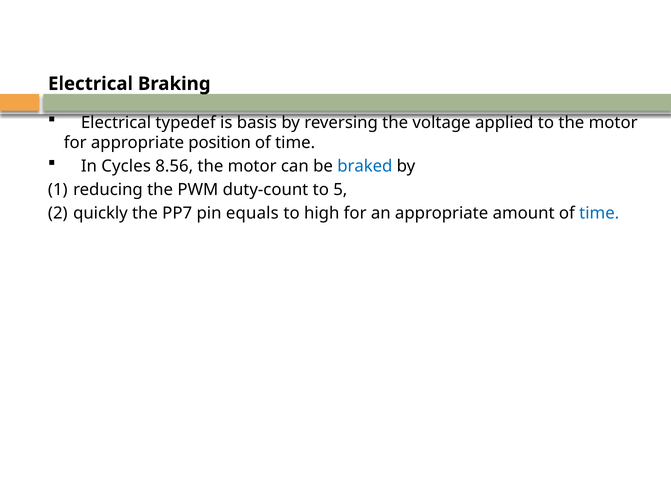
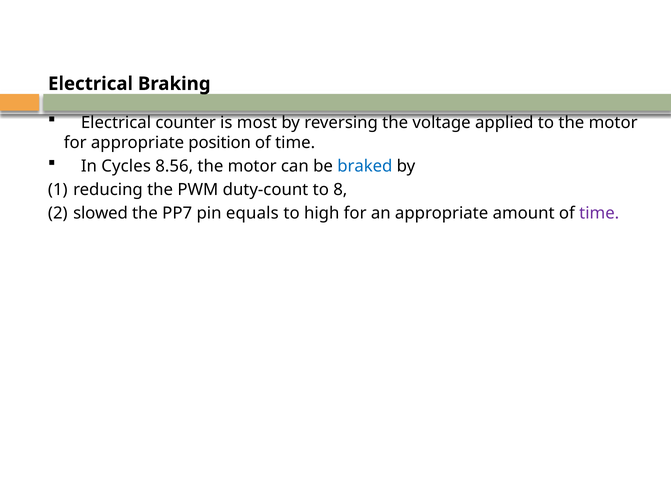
typedef: typedef -> counter
basis: basis -> most
5: 5 -> 8
quickly: quickly -> slowed
time at (599, 213) colour: blue -> purple
